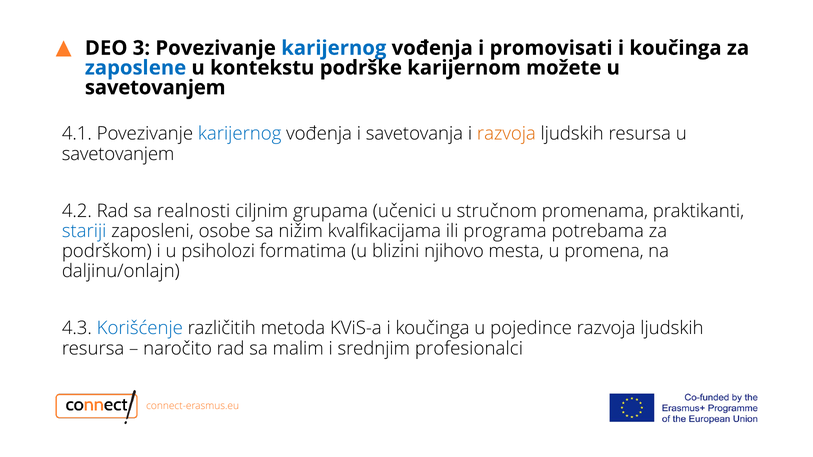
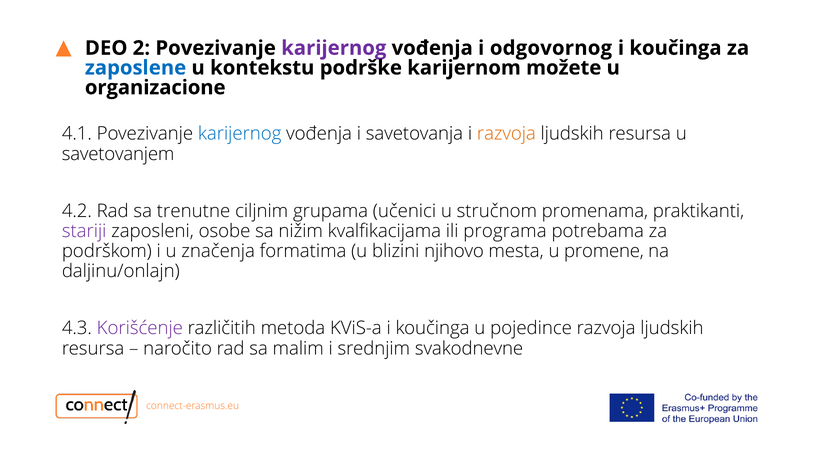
3: 3 -> 2
karijernog at (334, 48) colour: blue -> purple
promovisati: promovisati -> odgovornog
savetovanjem at (155, 88): savetovanjem -> organizacione
realnosti: realnosti -> trenutne
stariji colour: blue -> purple
psiholozi: psiholozi -> značenja
promena: promena -> promene
Korišćenje colour: blue -> purple
profesionalci: profesionalci -> svakodnevne
